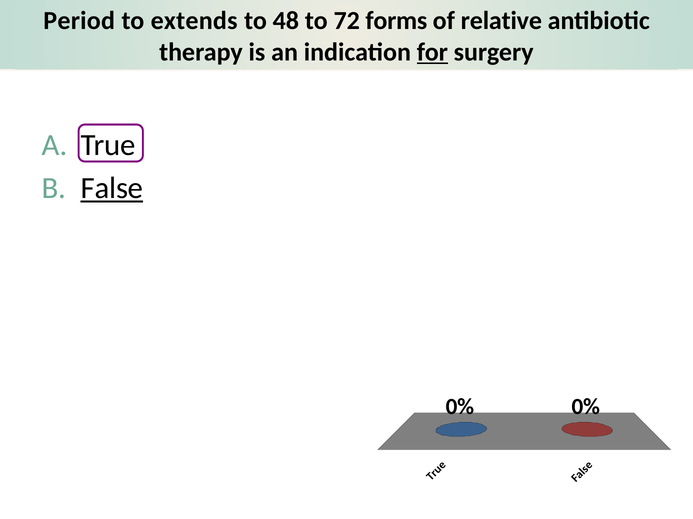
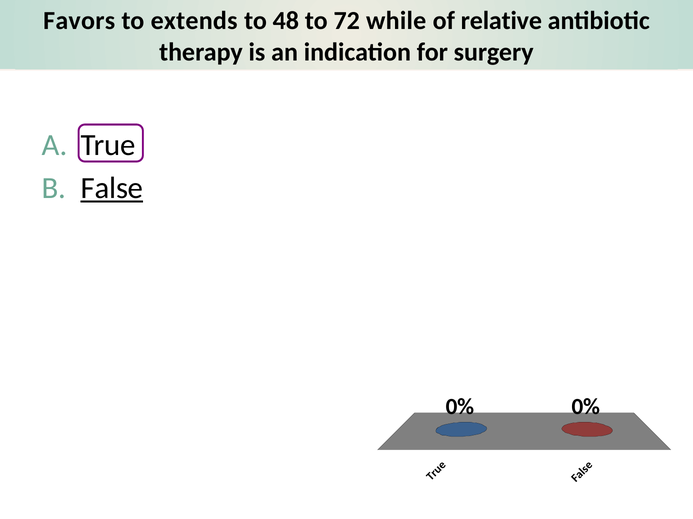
Period: Period -> Favors
forms: forms -> while
for underline: present -> none
